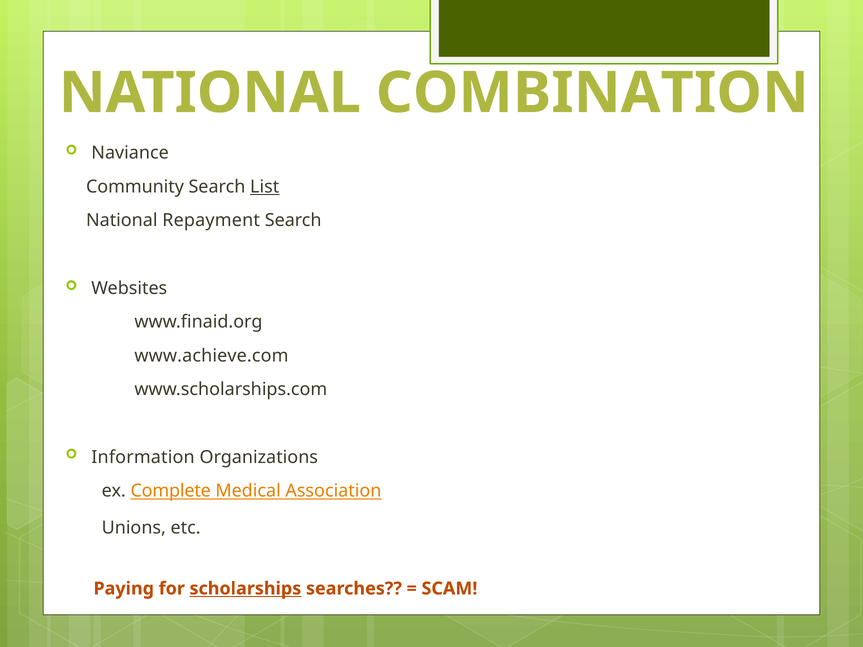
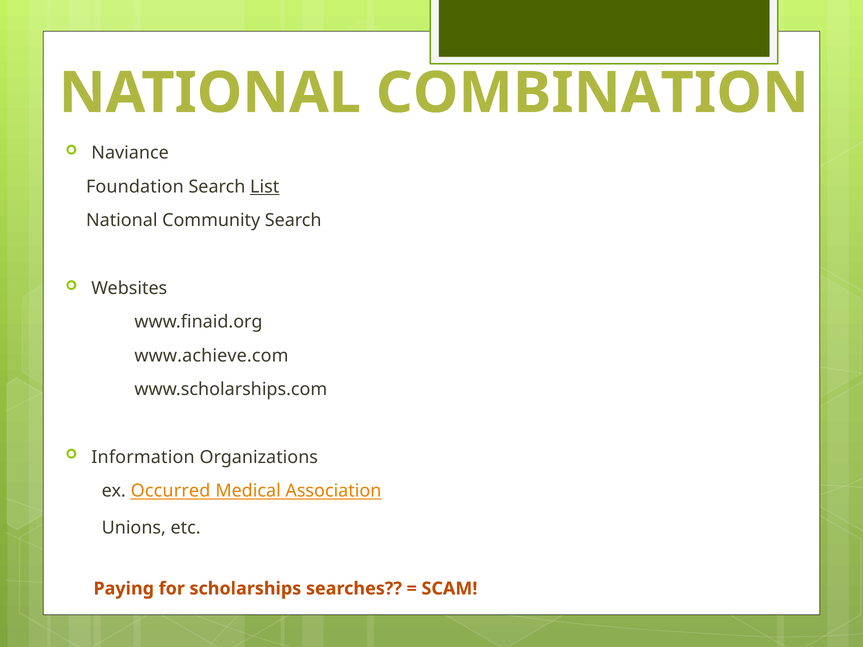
Community: Community -> Foundation
Repayment: Repayment -> Community
Complete: Complete -> Occurred
scholarships underline: present -> none
